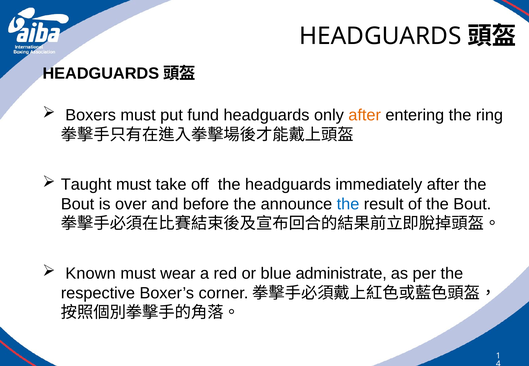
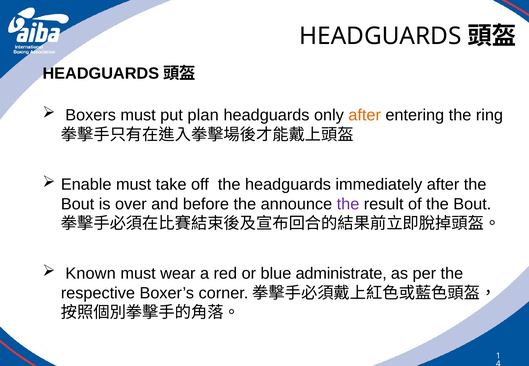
fund: fund -> plan
Taught: Taught -> Enable
the at (348, 204) colour: blue -> purple
